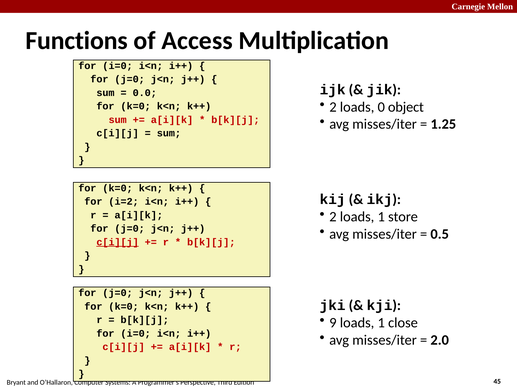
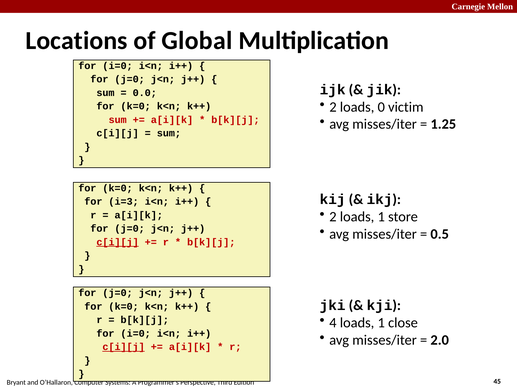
Functions: Functions -> Locations
Access: Access -> Global
object: object -> victim
i=2: i=2 -> i=3
9: 9 -> 4
c[i][j at (124, 347) underline: none -> present
